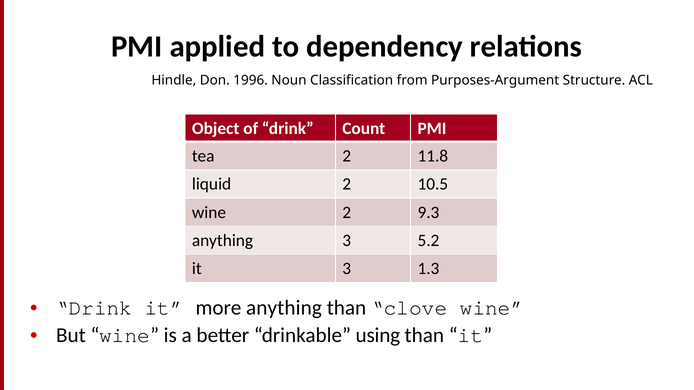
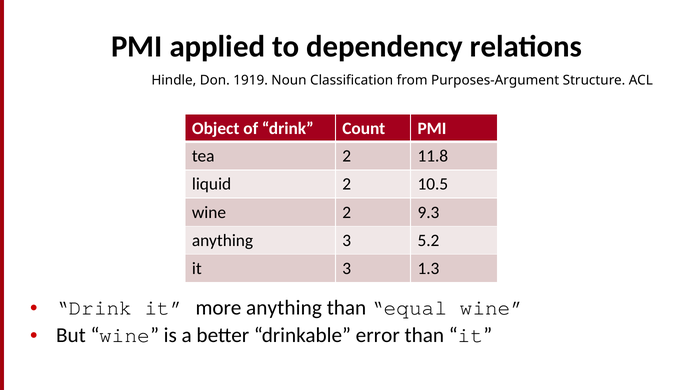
1996: 1996 -> 1919
clove: clove -> equal
using: using -> error
